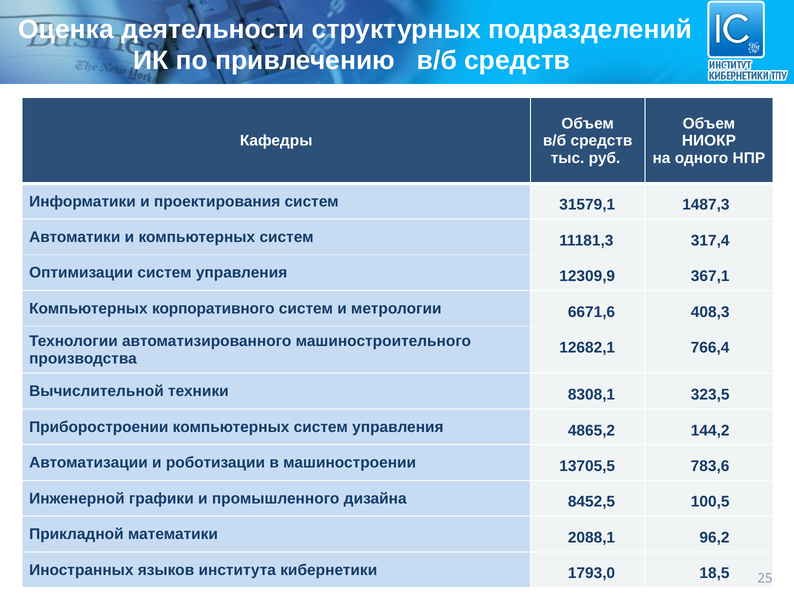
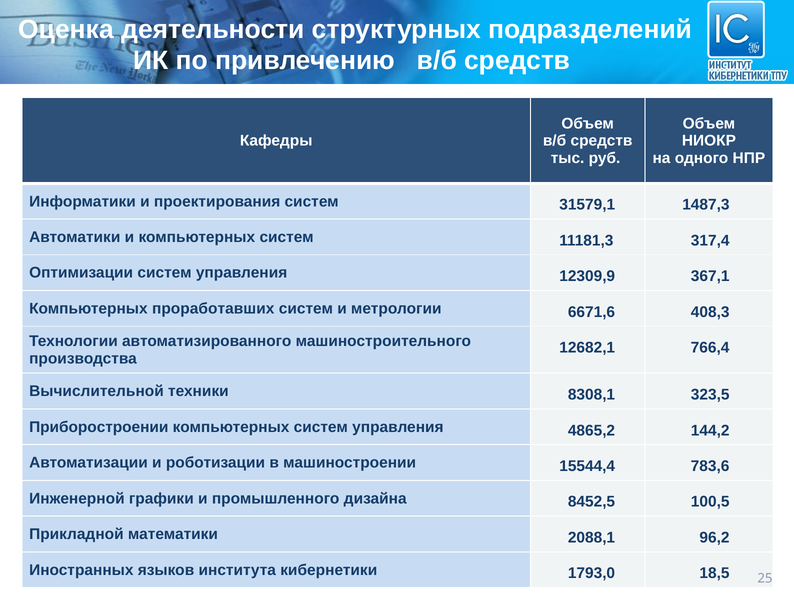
корпоративного: корпоративного -> проработавших
13705,5: 13705,5 -> 15544,4
